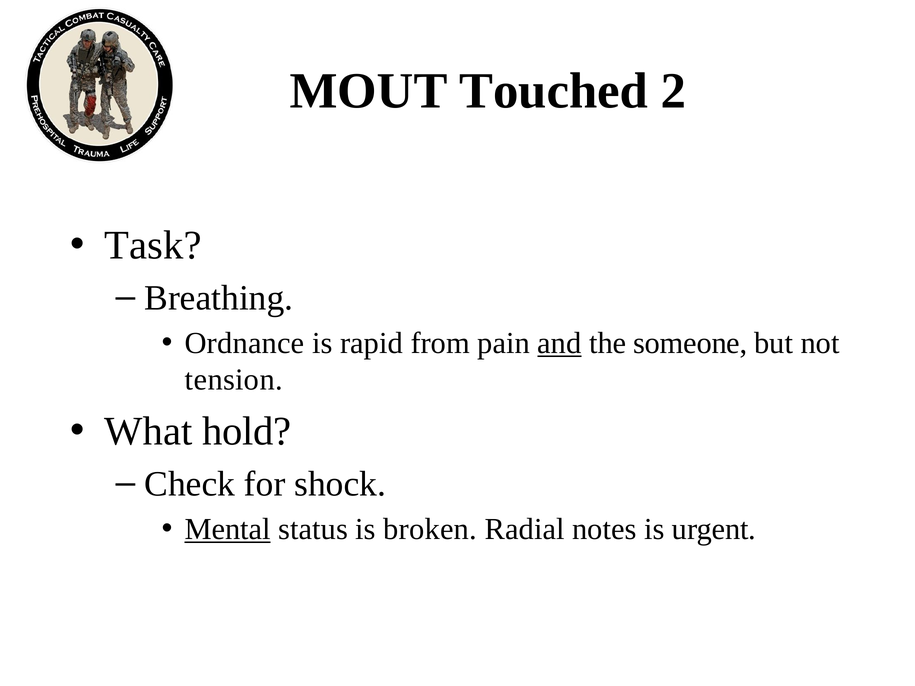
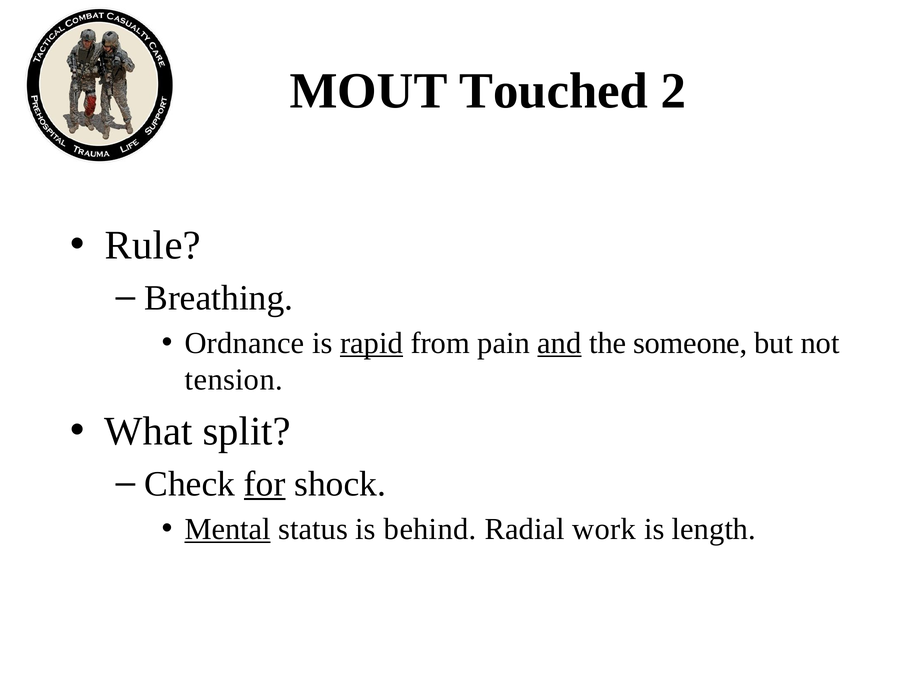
Task: Task -> Rule
rapid underline: none -> present
hold: hold -> split
for underline: none -> present
broken: broken -> behind
notes: notes -> work
urgent: urgent -> length
